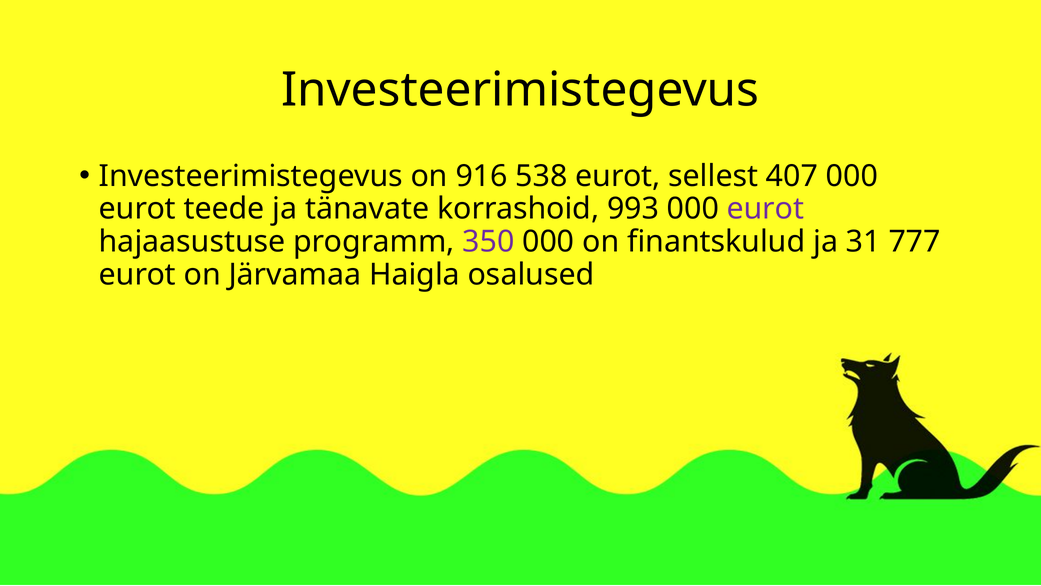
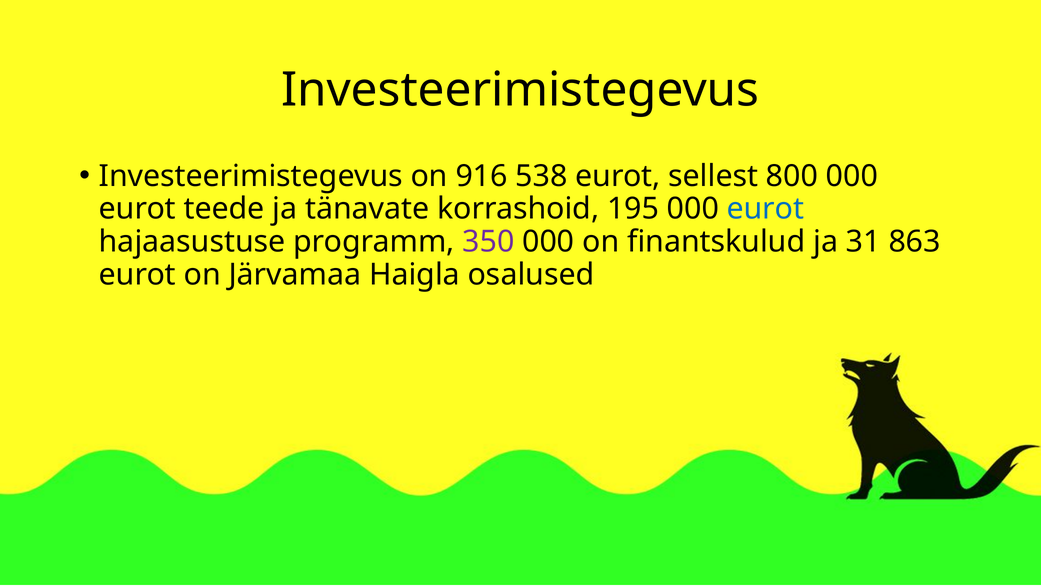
407: 407 -> 800
993: 993 -> 195
eurot at (765, 209) colour: purple -> blue
777: 777 -> 863
